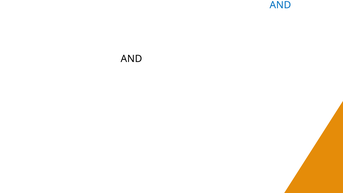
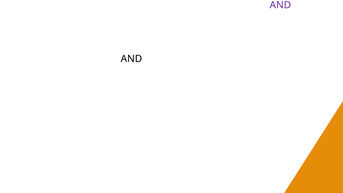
AND at (280, 5) colour: blue -> purple
